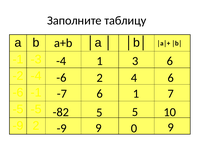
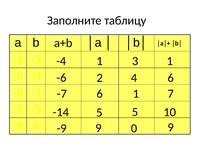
3 6: 6 -> 1
-82: -82 -> -14
-9 2: 2 -> 4
